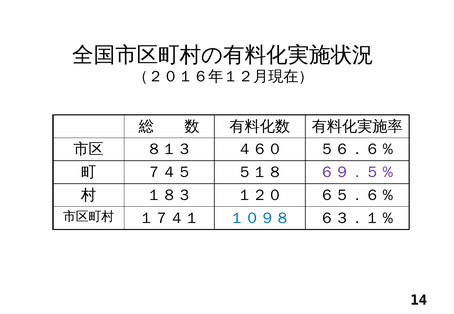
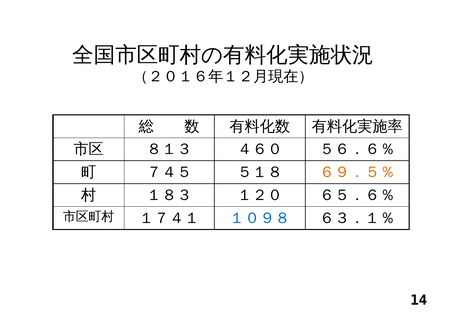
６９．５％ colour: purple -> orange
